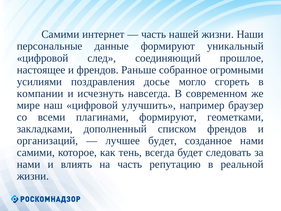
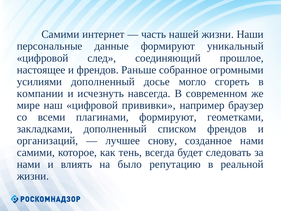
усилиями поздравления: поздравления -> дополненный
улучшить: улучшить -> прививки
лучшее будет: будет -> снову
на часть: часть -> было
